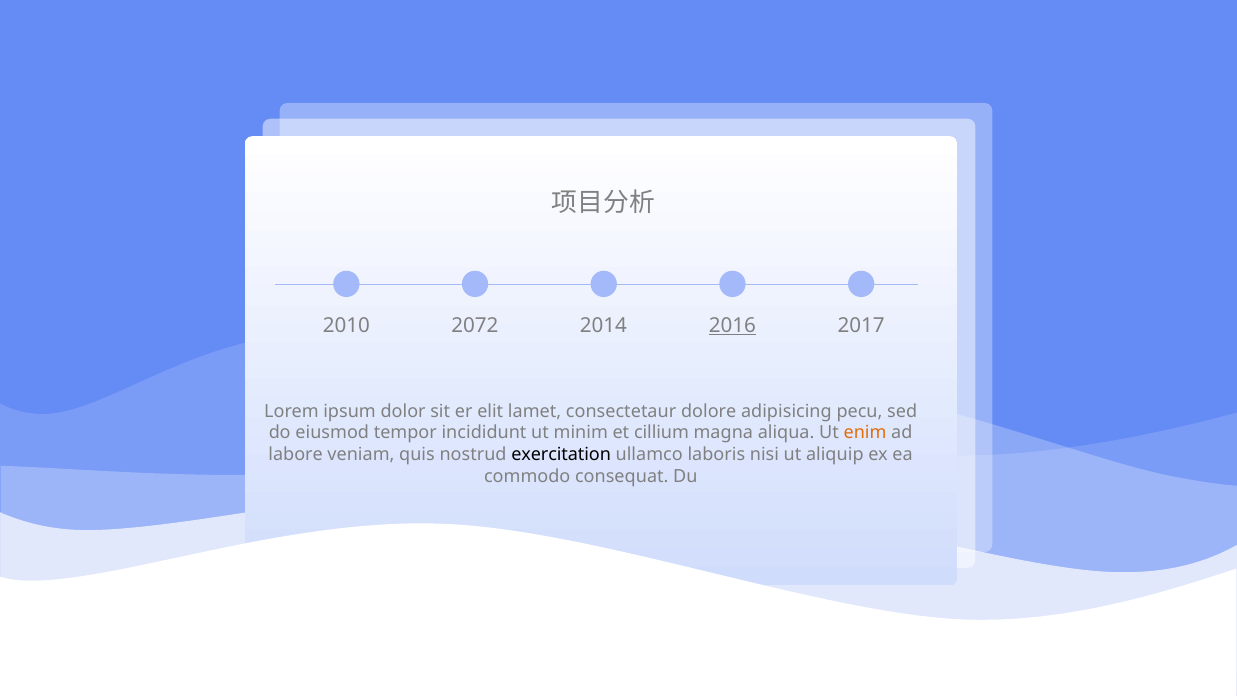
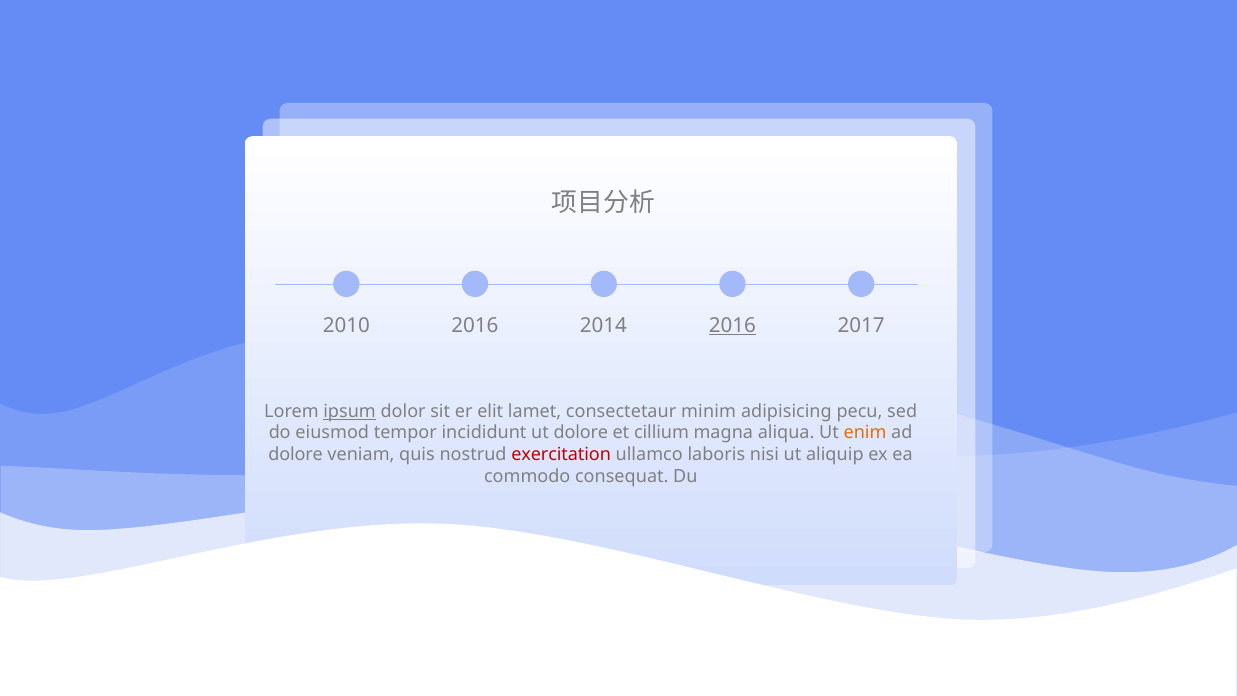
2010 2072: 2072 -> 2016
ipsum underline: none -> present
dolore: dolore -> minim
ut minim: minim -> dolore
labore at (296, 455): labore -> dolore
exercitation colour: black -> red
